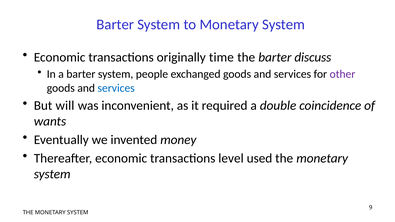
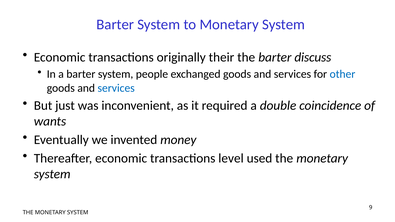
time: time -> their
other colour: purple -> blue
will: will -> just
